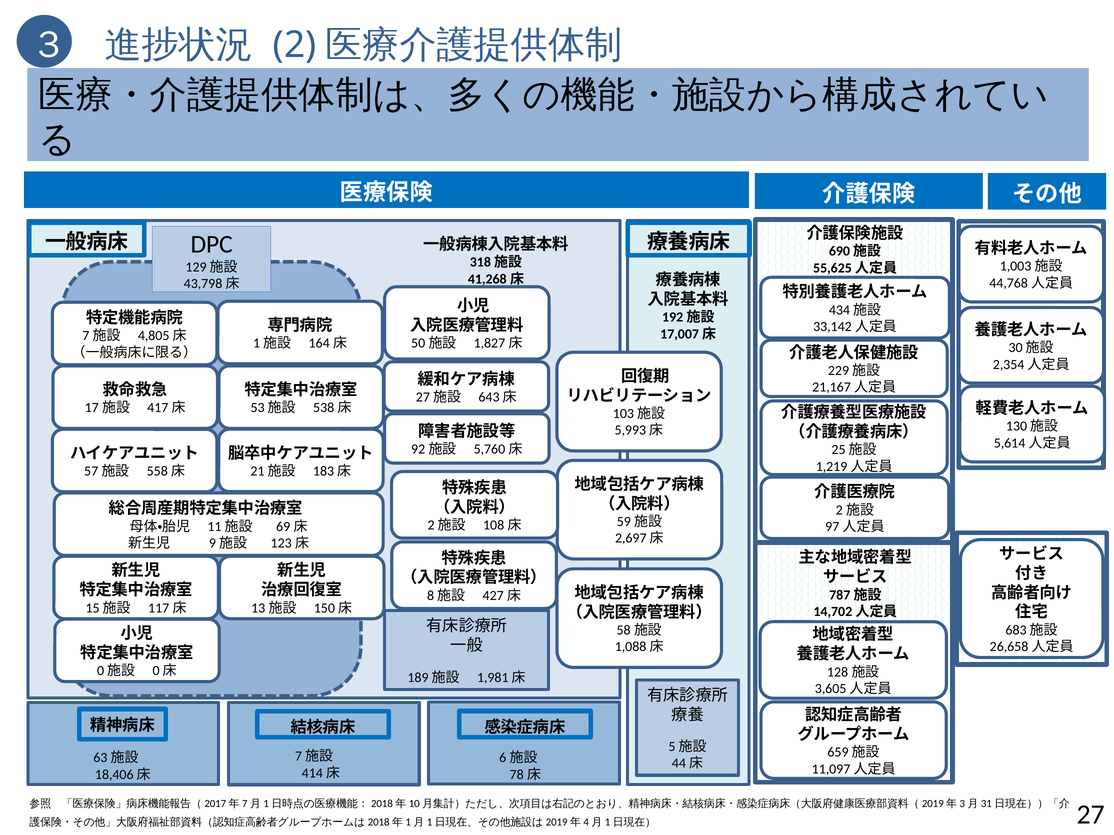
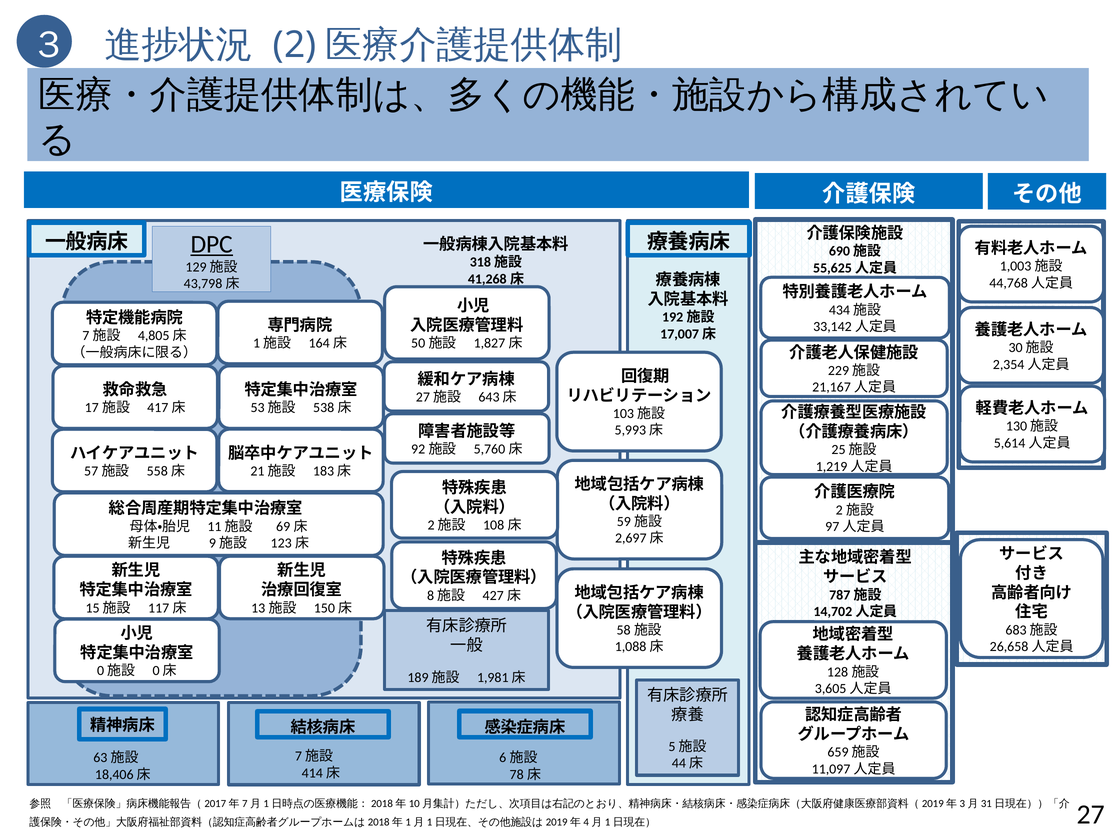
DPC underline: none -> present
